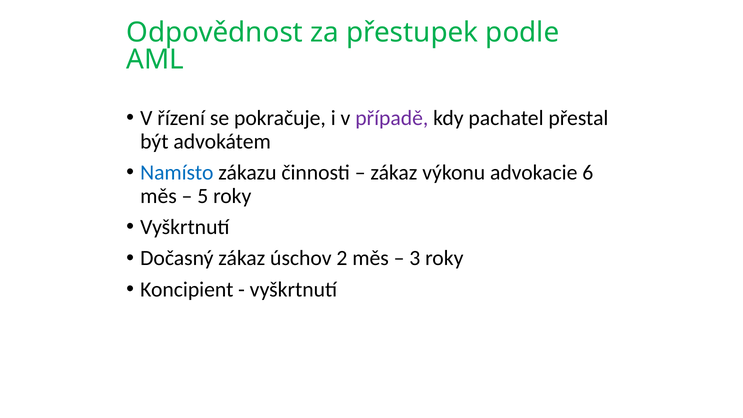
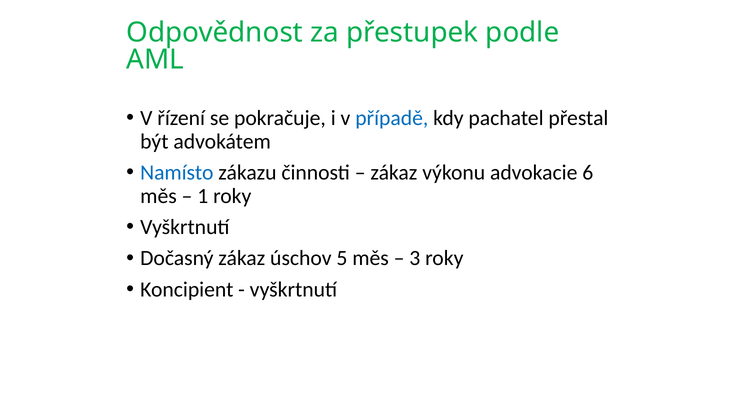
případě colour: purple -> blue
5: 5 -> 1
2: 2 -> 5
